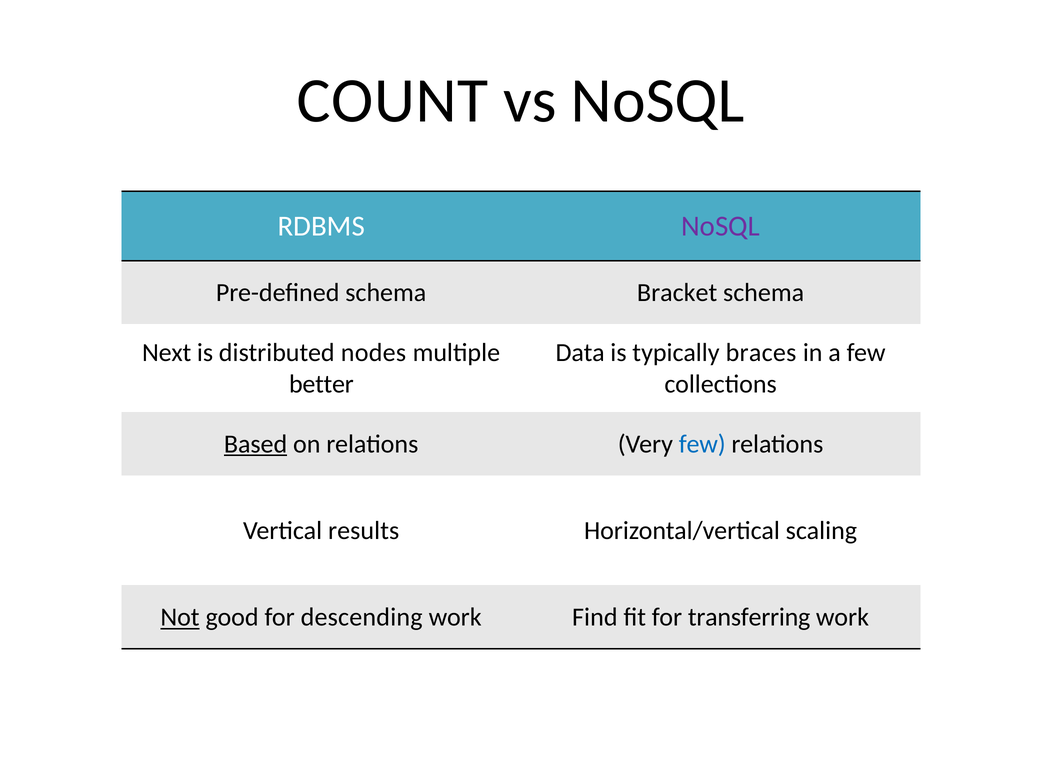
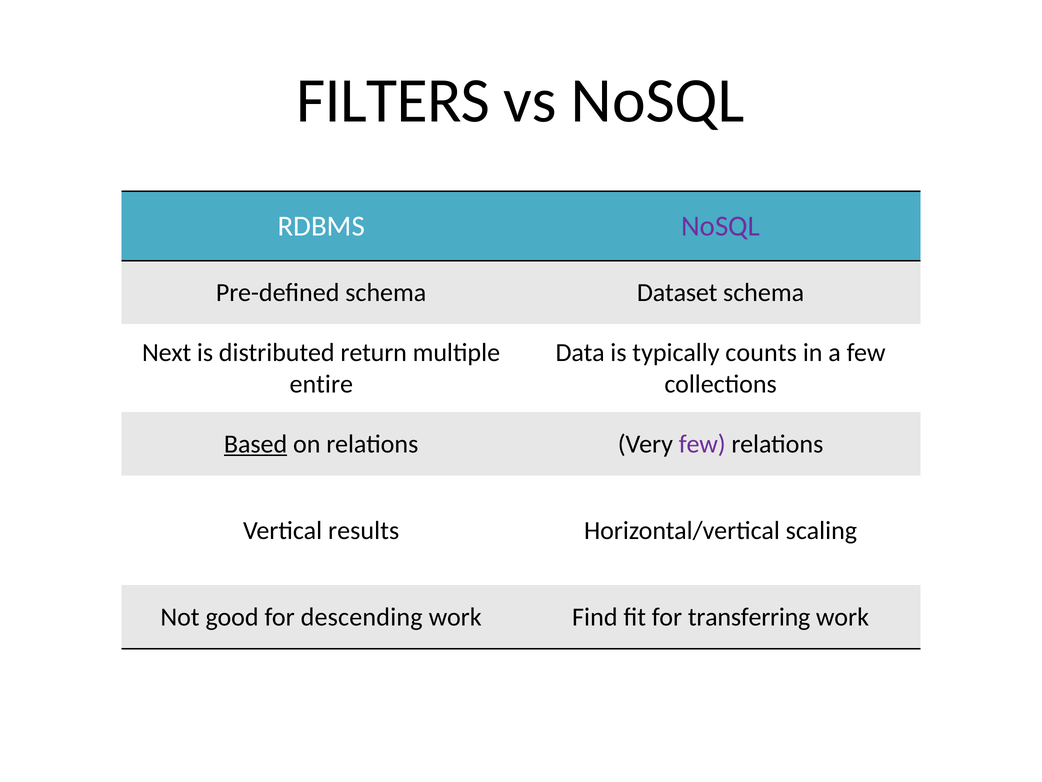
COUNT: COUNT -> FILTERS
Bracket: Bracket -> Dataset
nodes: nodes -> return
braces: braces -> counts
better: better -> entire
few at (702, 444) colour: blue -> purple
Not underline: present -> none
